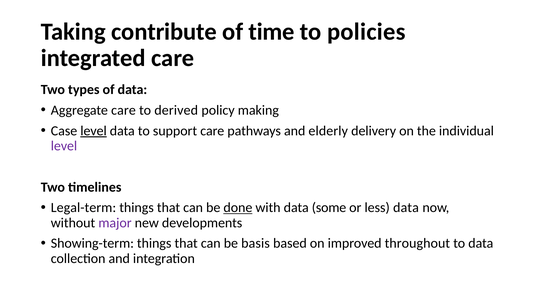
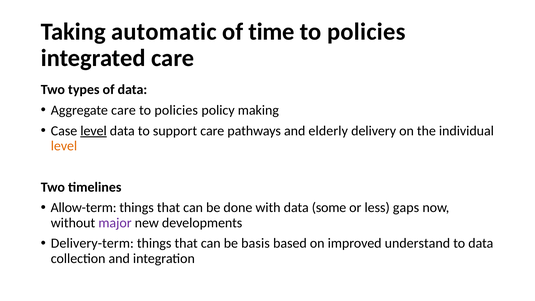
contribute: contribute -> automatic
derived at (176, 110): derived -> policies
level at (64, 146) colour: purple -> orange
Legal-term: Legal-term -> Allow-term
done underline: present -> none
less data: data -> gaps
Showing-term: Showing-term -> Delivery-term
throughout: throughout -> understand
